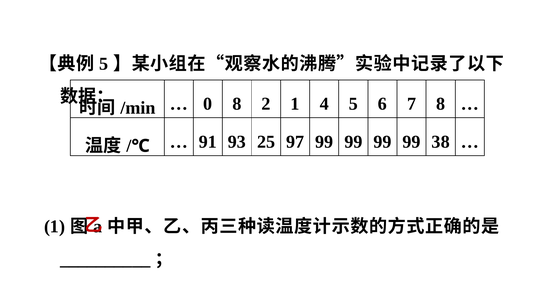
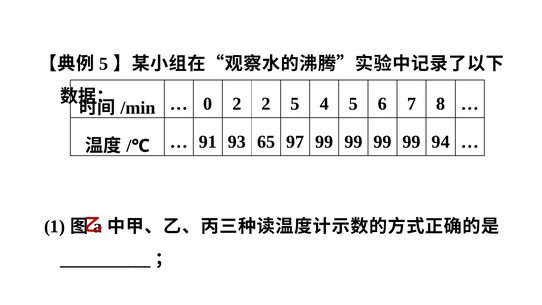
0 8: 8 -> 2
2 1: 1 -> 5
25: 25 -> 65
38: 38 -> 94
